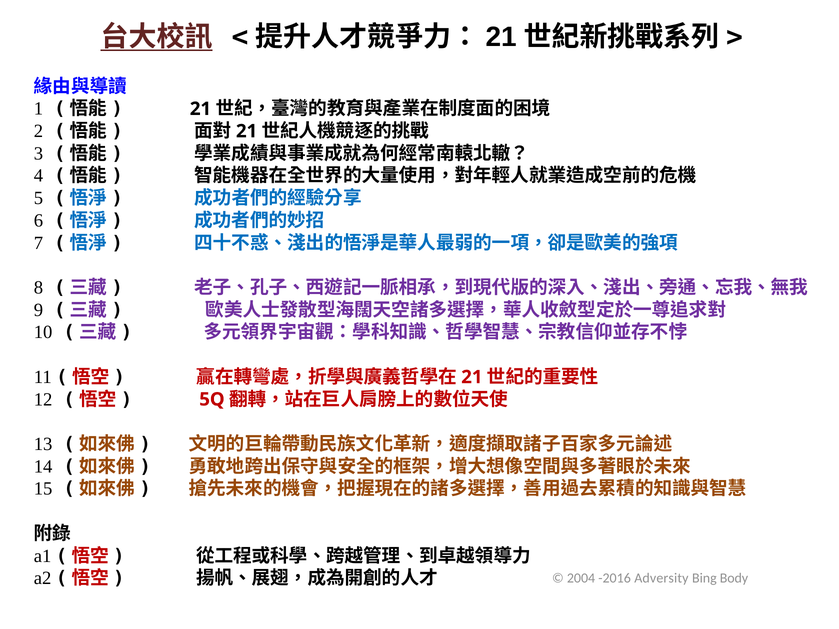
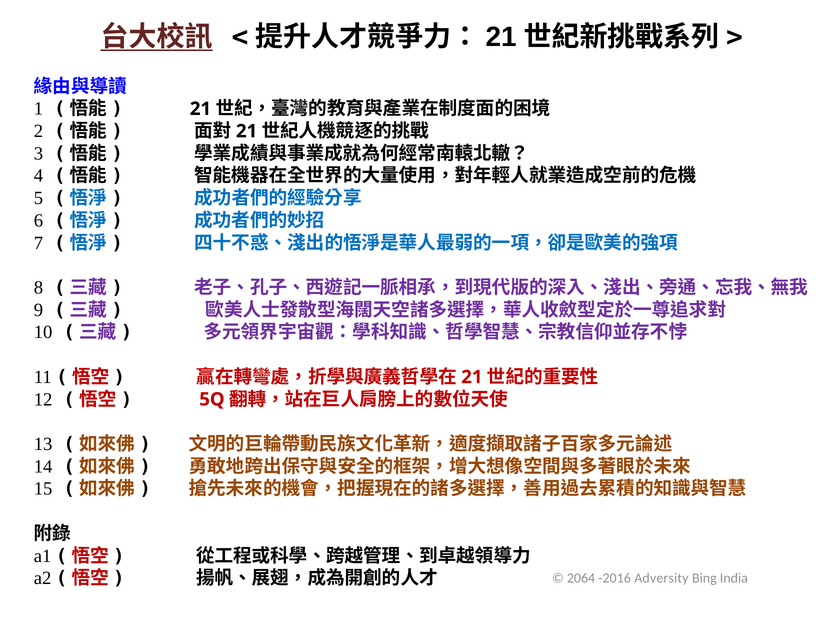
2004: 2004 -> 2064
Body: Body -> India
